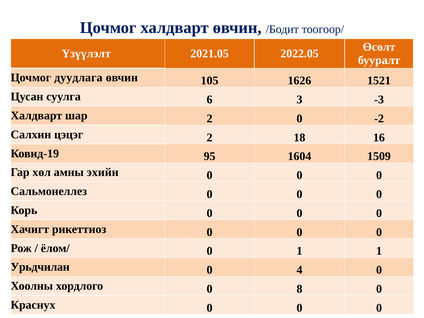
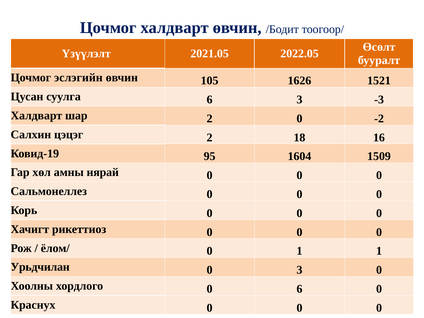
дуудлага: дуудлага -> эслэгийн
эхийн: эхийн -> нярай
0 4: 4 -> 3
0 8: 8 -> 6
